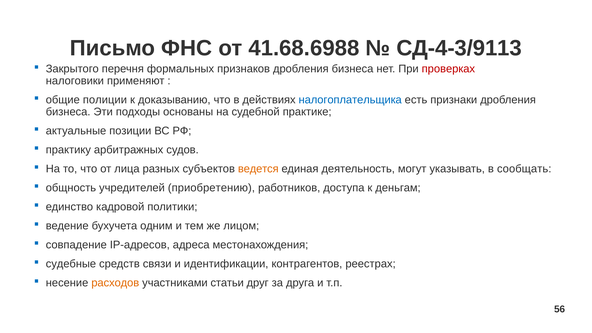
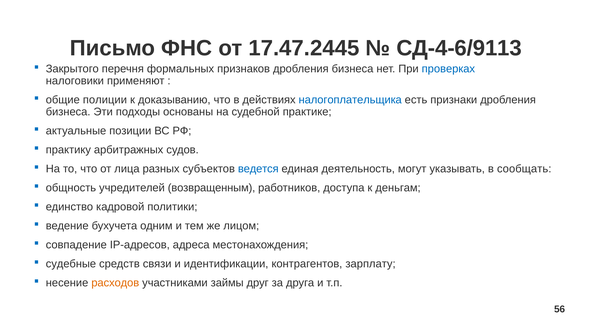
41.68.6988: 41.68.6988 -> 17.47.2445
СД-4-3/9113: СД-4-3/9113 -> СД-4-6/9113
проверках colour: red -> blue
ведется colour: orange -> blue
приобретению: приобретению -> возвращенным
реестрах: реестрах -> зарплату
статьи: статьи -> займы
